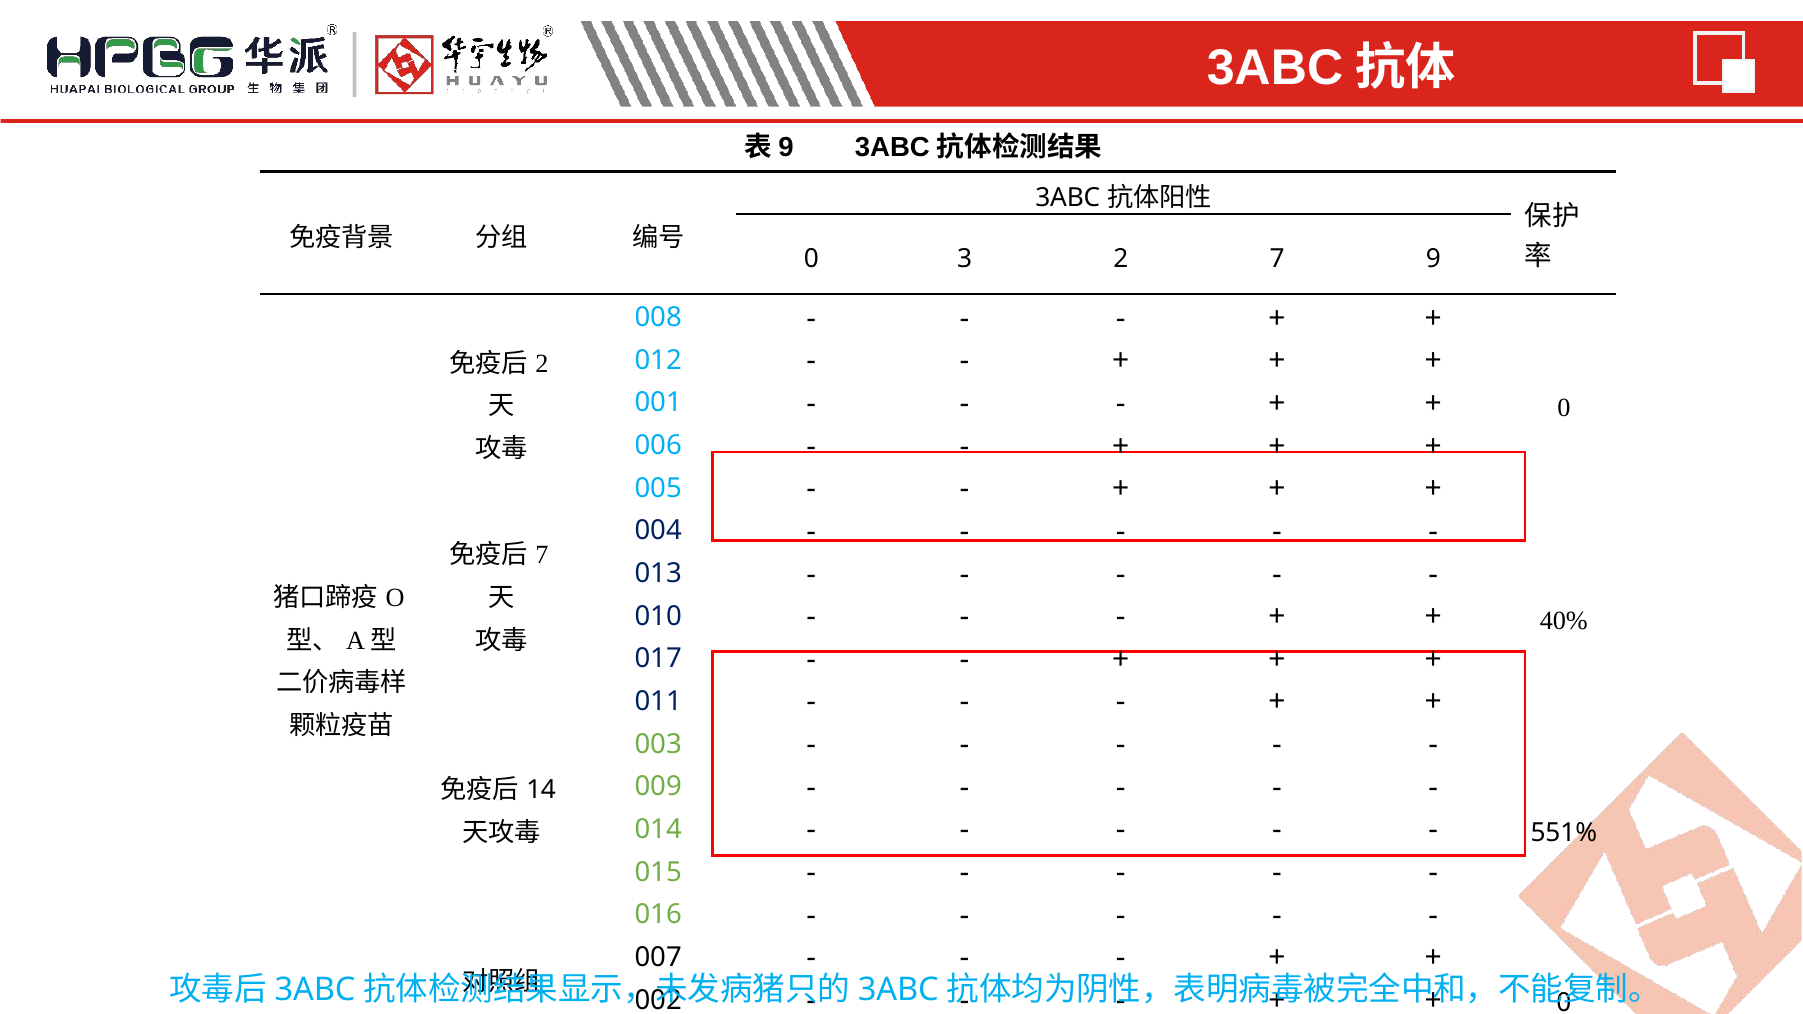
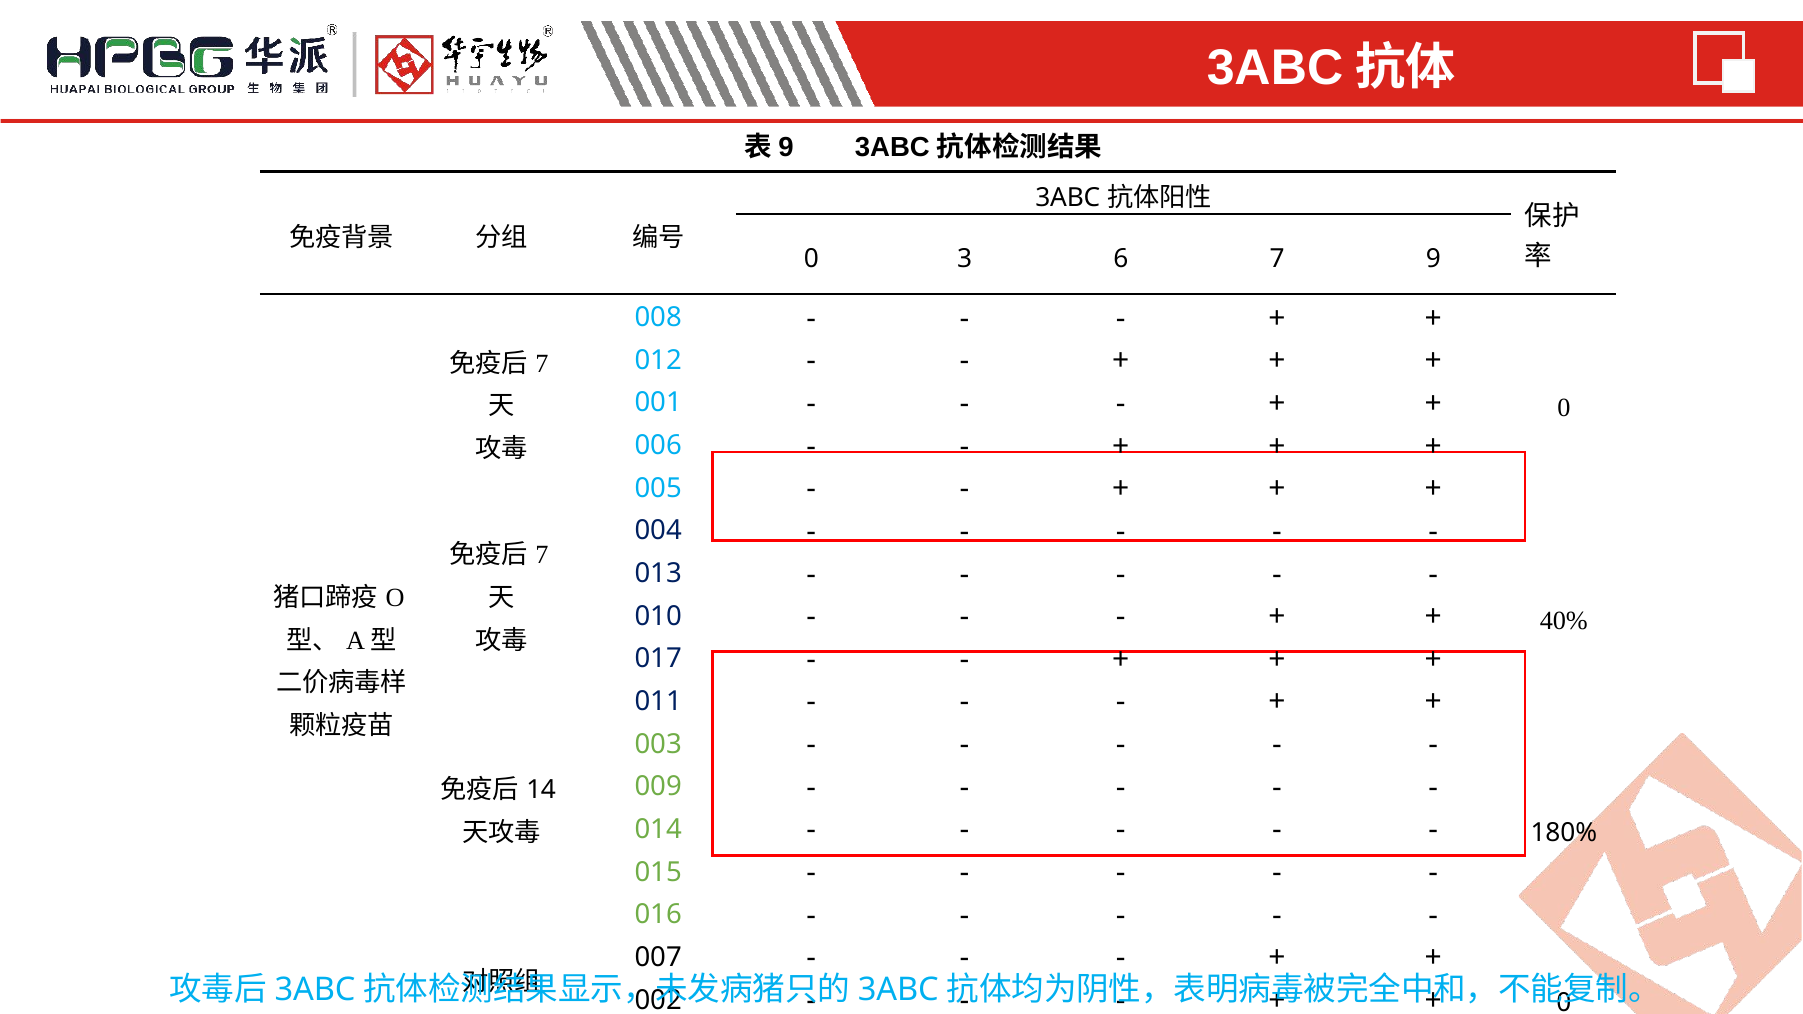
3 2: 2 -> 6
2 at (542, 363): 2 -> 7
551%: 551% -> 180%
